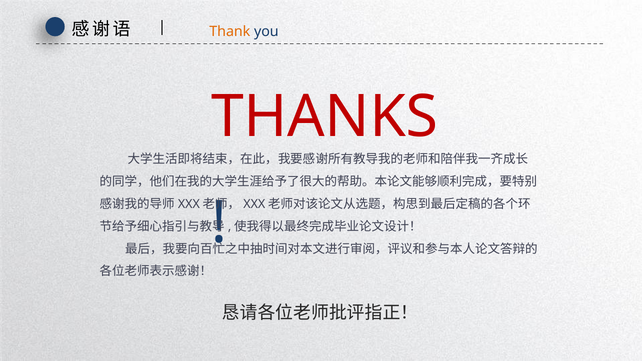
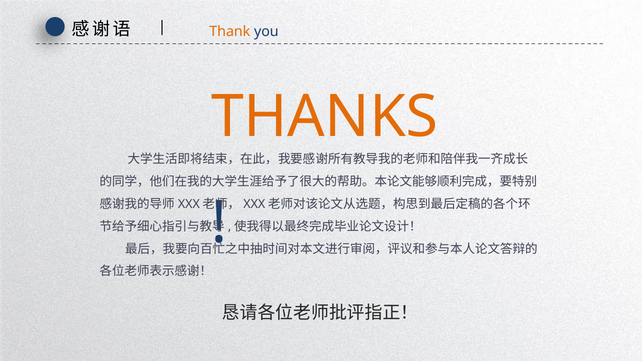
THANKS colour: red -> orange
